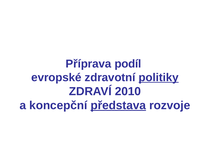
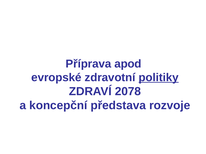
podíl: podíl -> apod
2010: 2010 -> 2078
představa underline: present -> none
